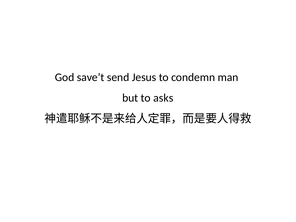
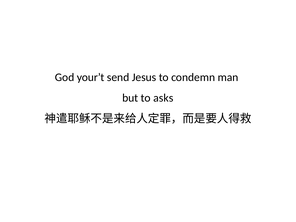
save’t: save’t -> your’t
